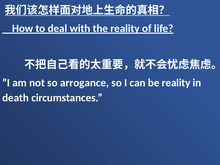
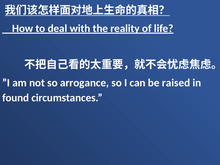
be reality: reality -> raised
death: death -> found
